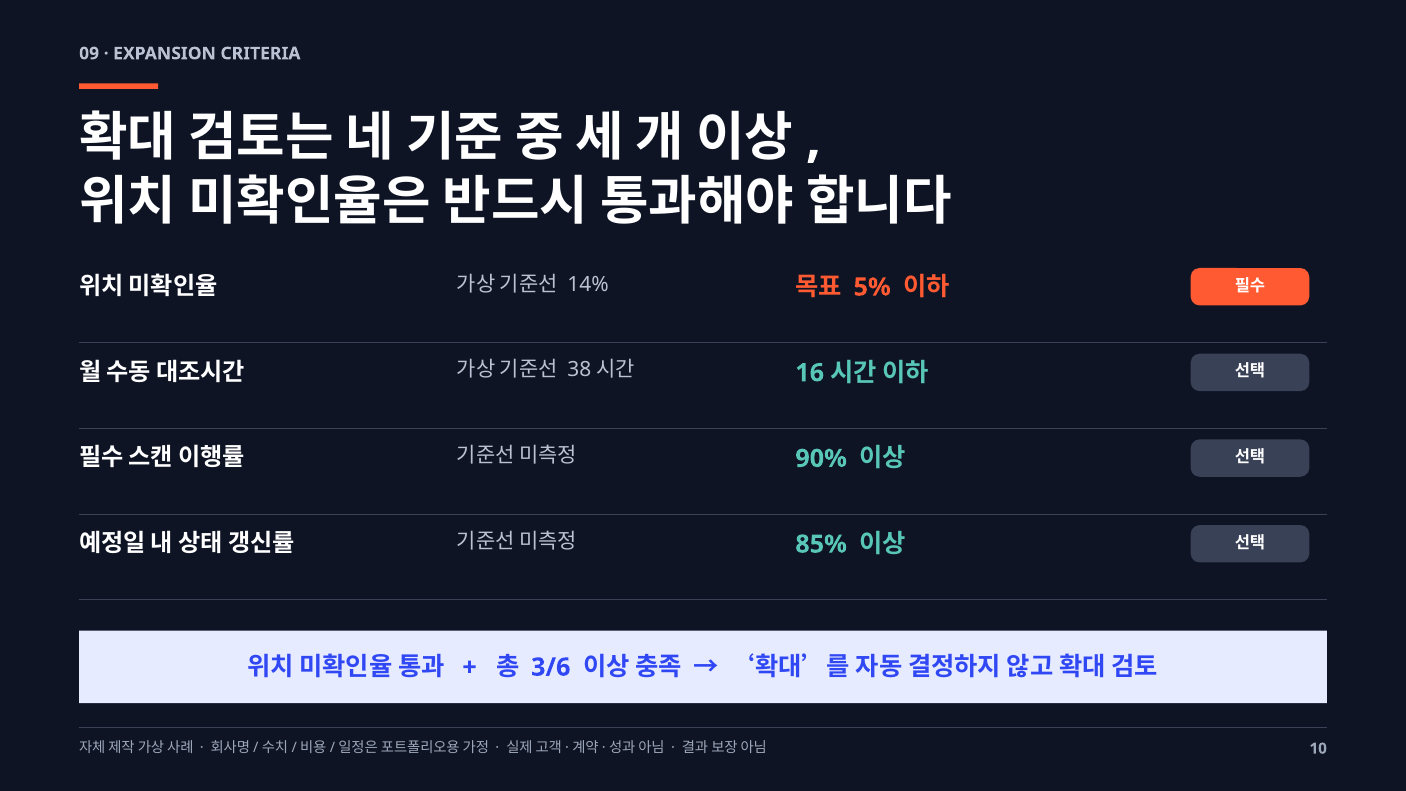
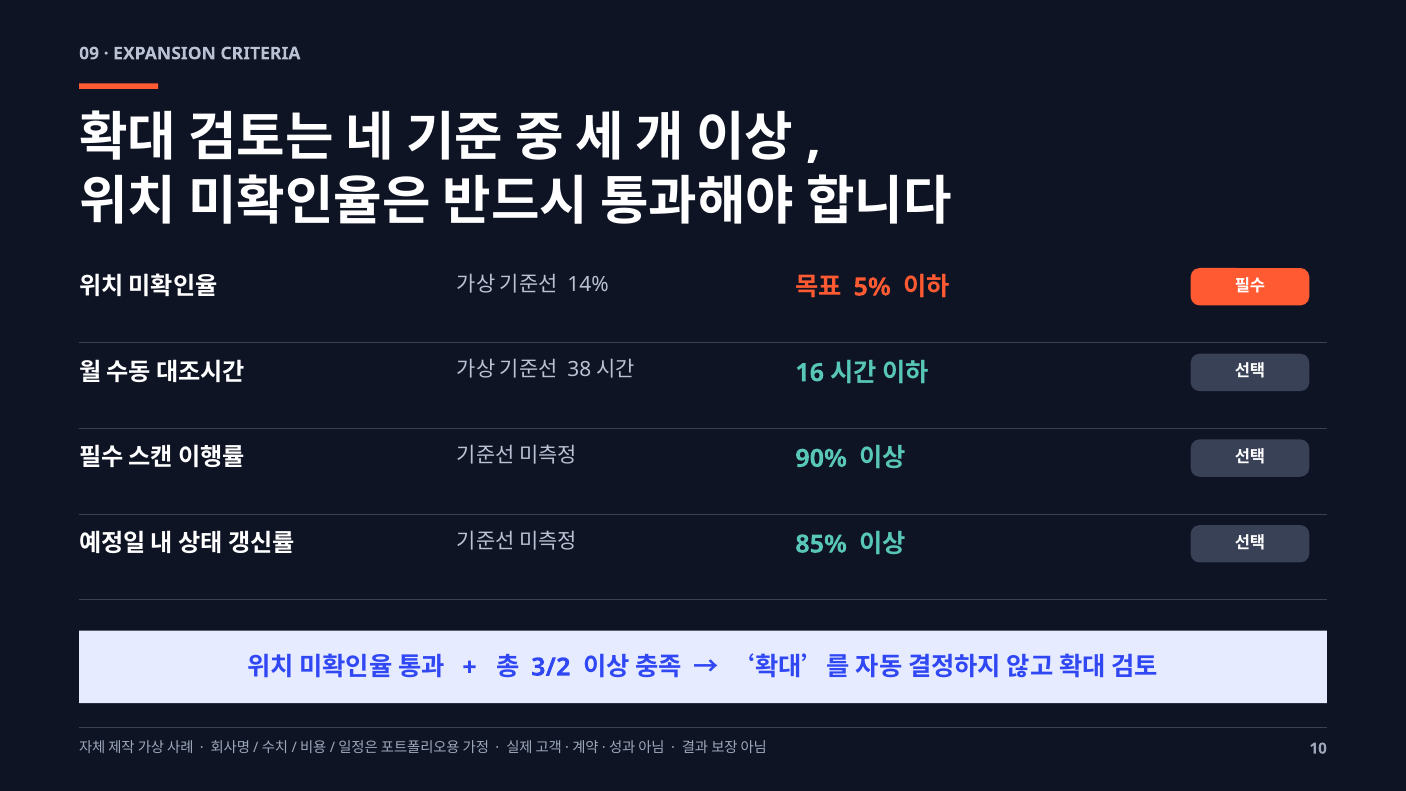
3/6: 3/6 -> 3/2
